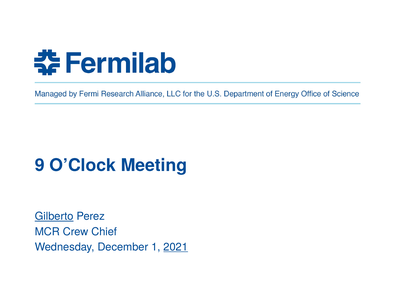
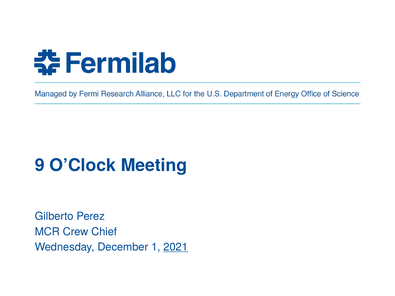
Gilberto underline: present -> none
